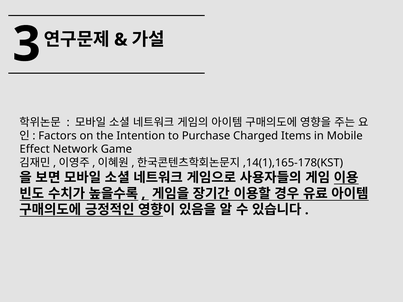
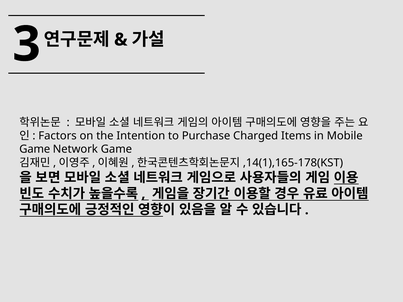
Effect at (35, 149): Effect -> Game
